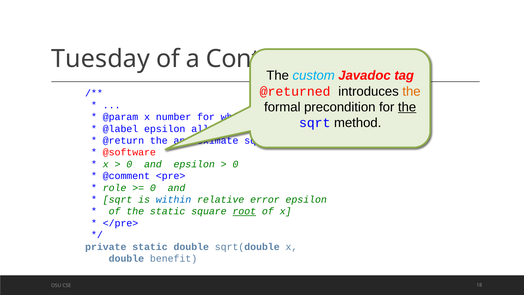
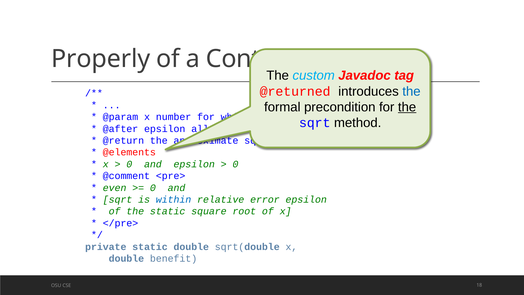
Tuesday: Tuesday -> Properly
the at (411, 91) colour: orange -> blue
@label: @label -> @after
@software: @software -> @elements
role: role -> even
root at (244, 211) underline: present -> none
